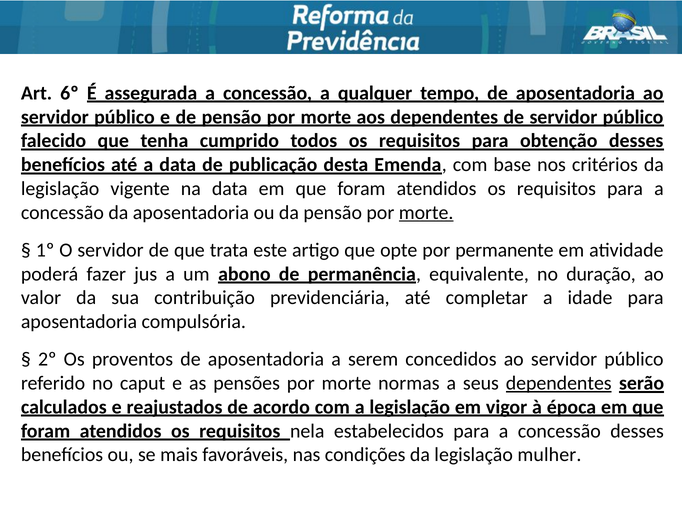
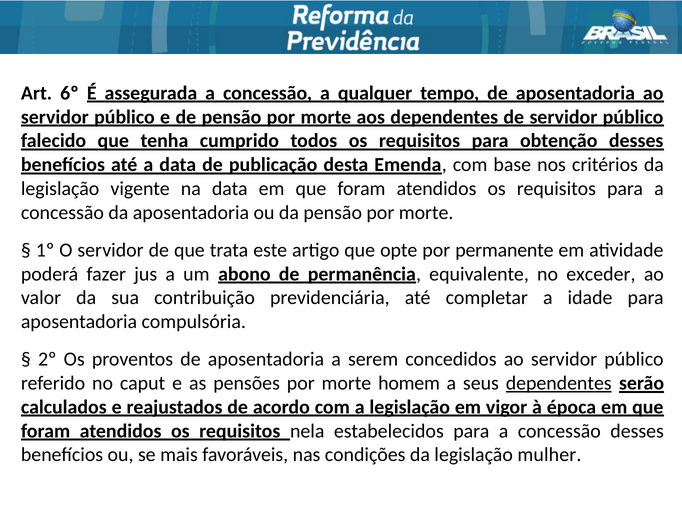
morte at (426, 212) underline: present -> none
duração: duração -> exceder
normas: normas -> homem
